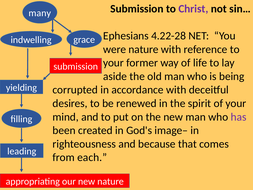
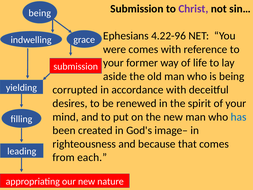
many at (40, 13): many -> being
4.22-28: 4.22-28 -> 4.22-96
were nature: nature -> comes
has colour: purple -> blue
